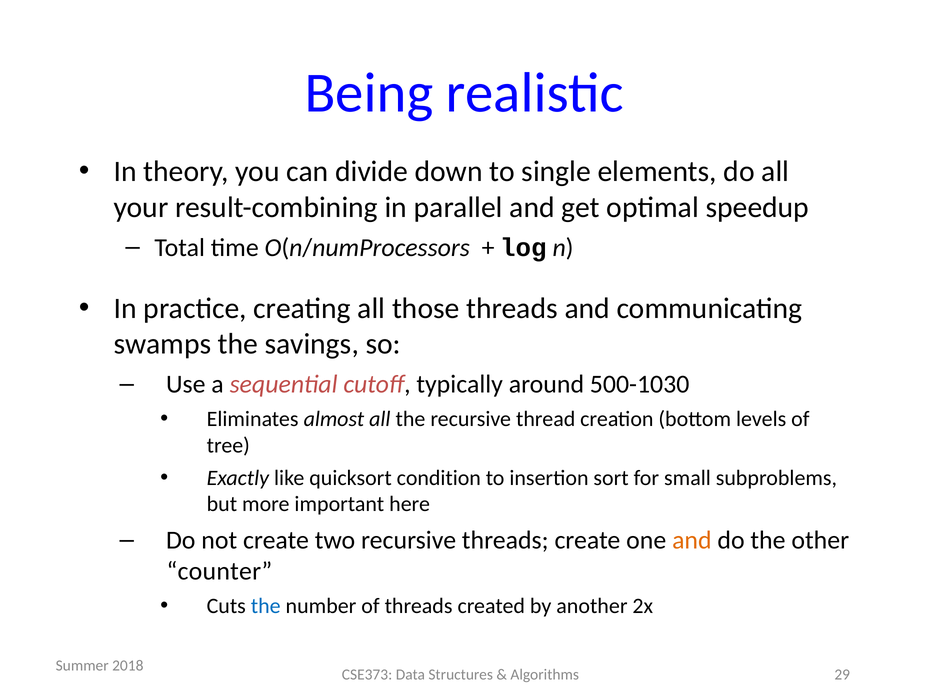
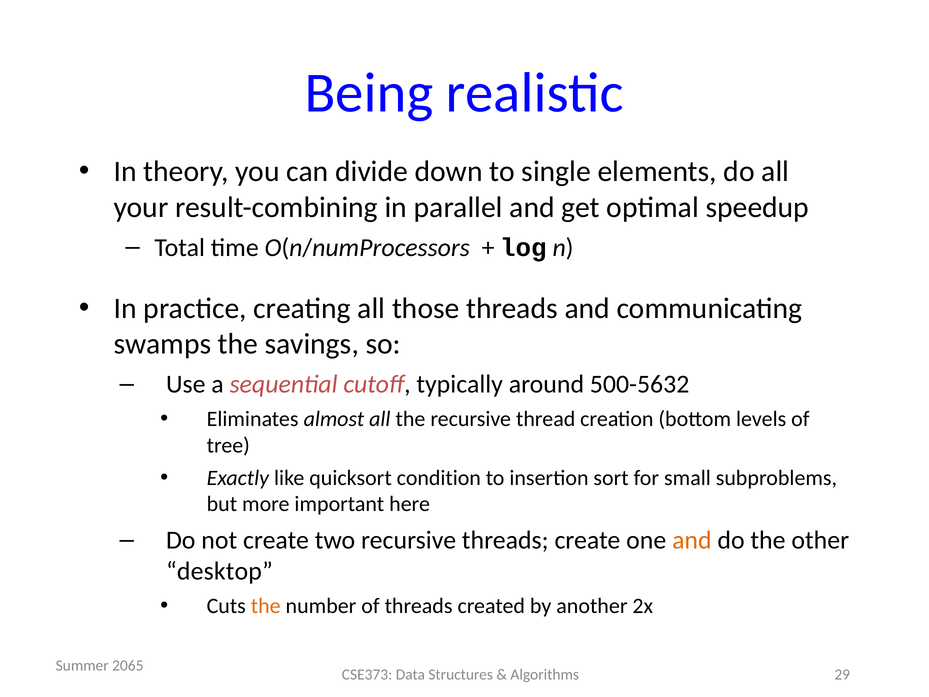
500-1030: 500-1030 -> 500-5632
counter: counter -> desktop
the at (266, 606) colour: blue -> orange
2018: 2018 -> 2065
